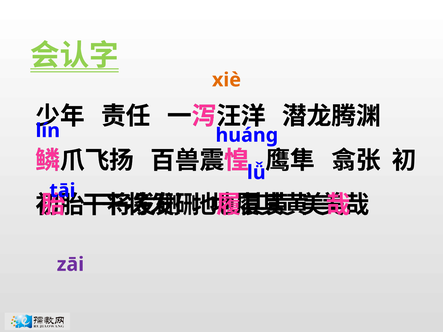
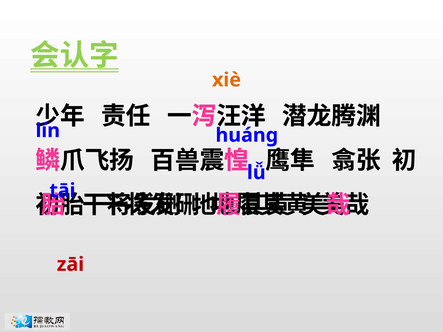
zāi colour: purple -> red
